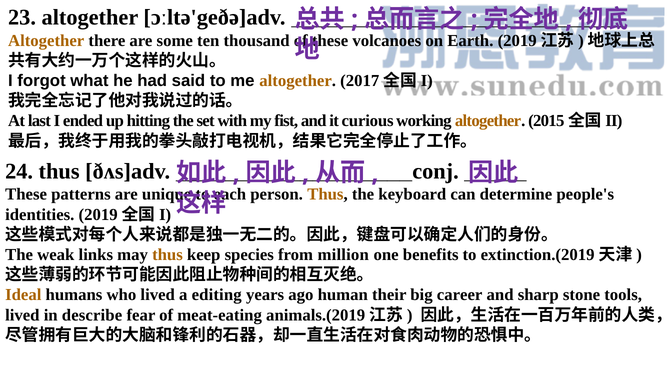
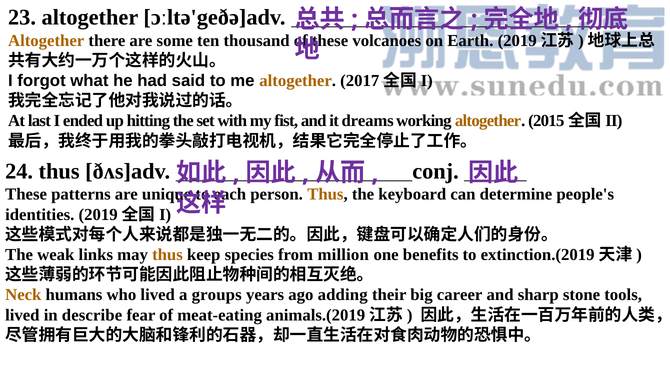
curious: curious -> dreams
Ideal: Ideal -> Neck
editing: editing -> groups
human: human -> adding
